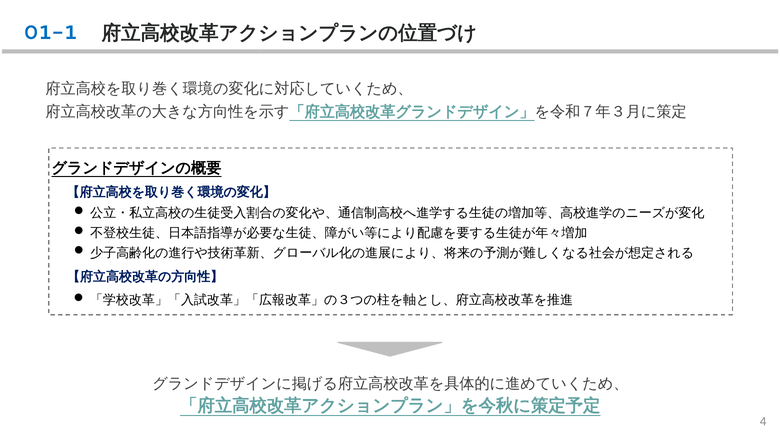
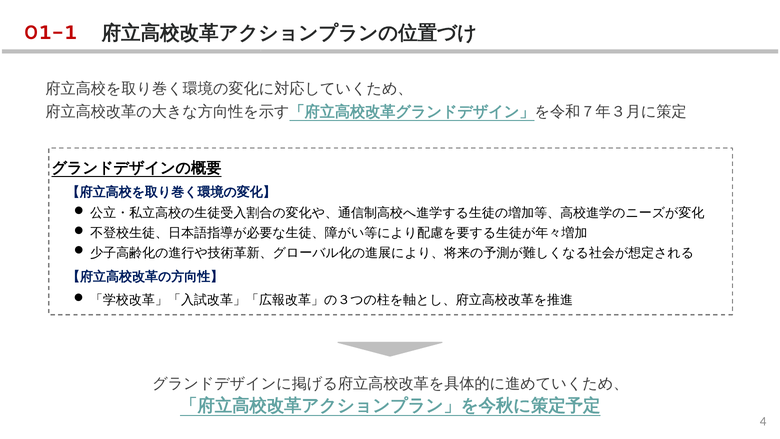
01-1 colour: blue -> red
